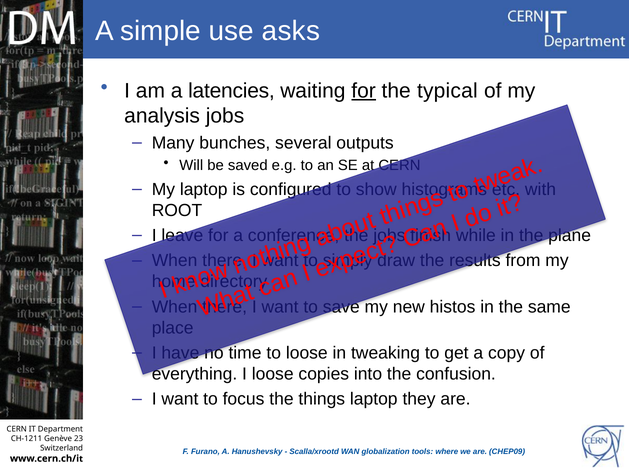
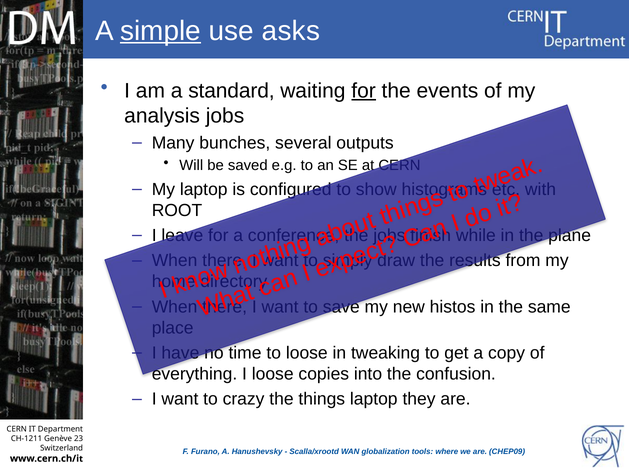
simple underline: none -> present
latencies: latencies -> standard
typical: typical -> events
focus: focus -> crazy
